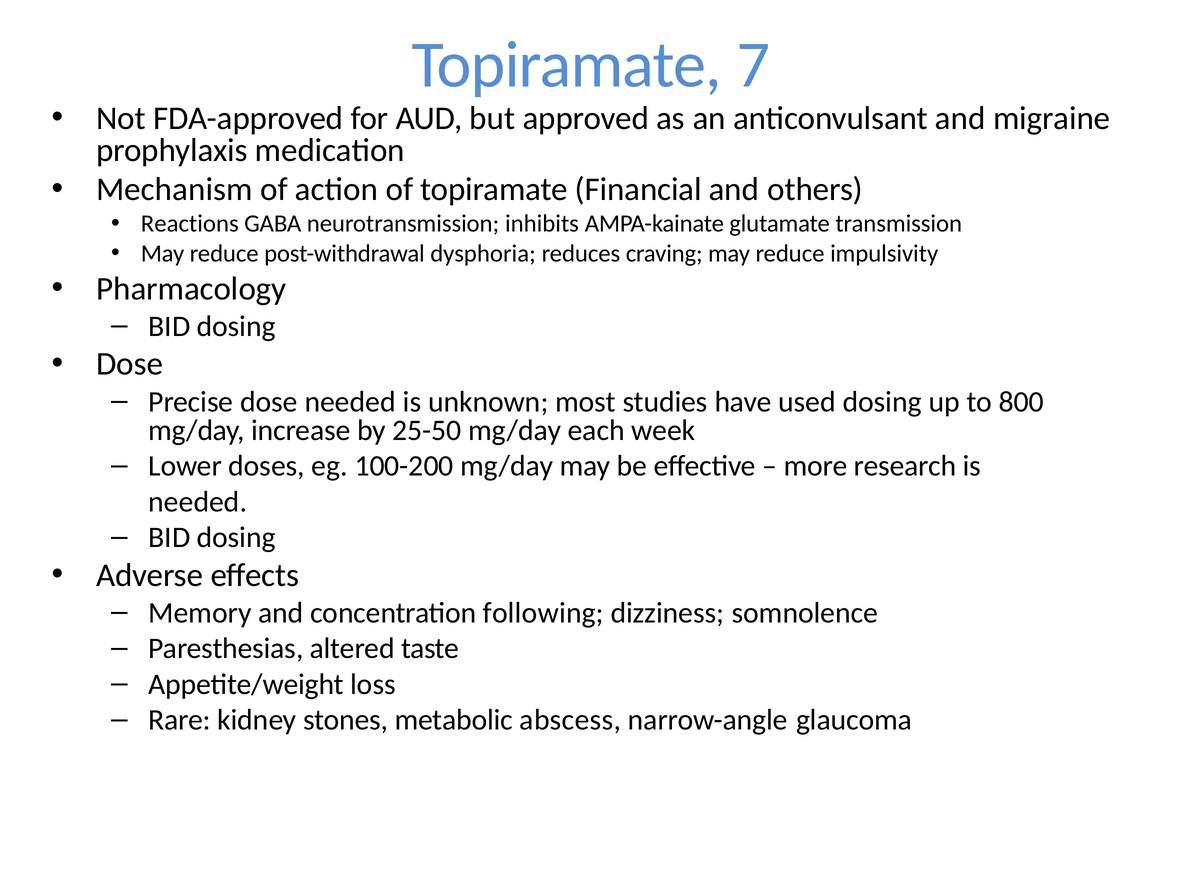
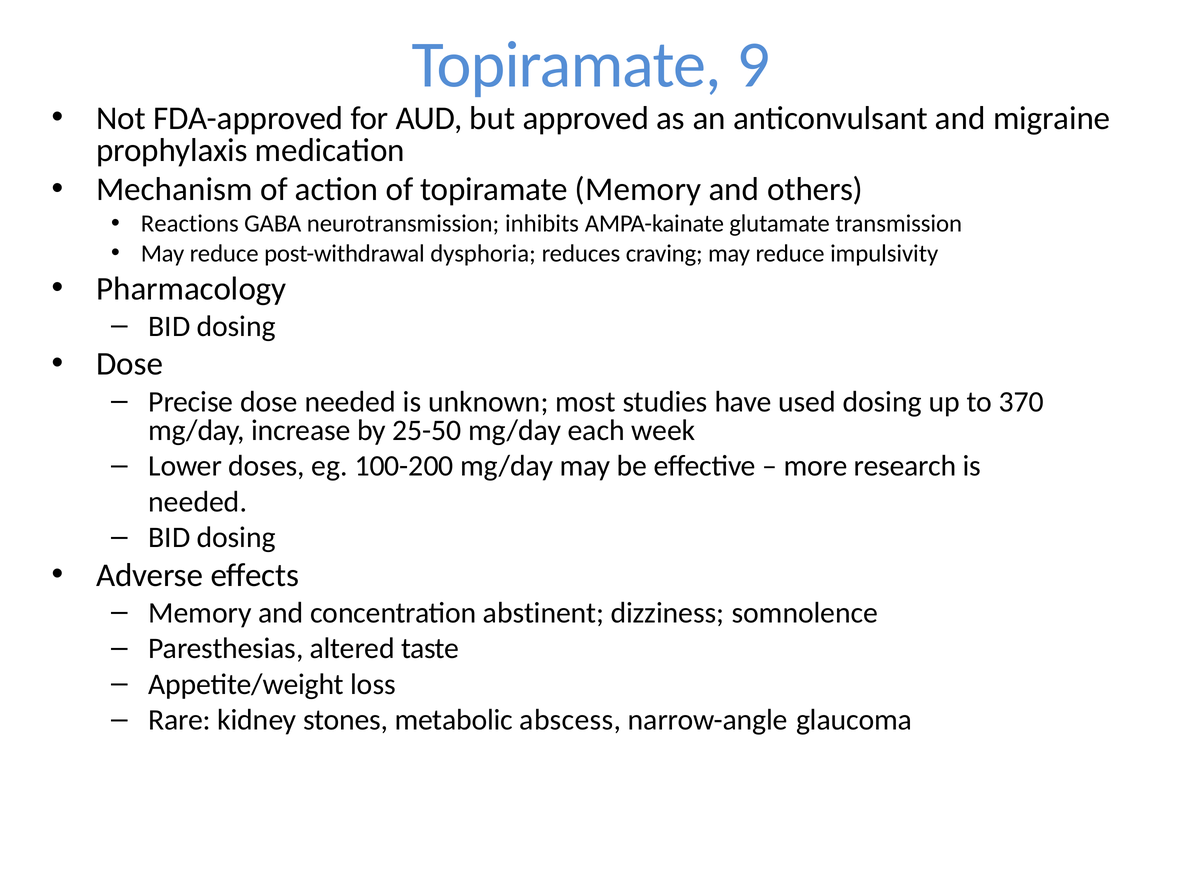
7: 7 -> 9
topiramate Financial: Financial -> Memory
800: 800 -> 370
following: following -> abstinent
